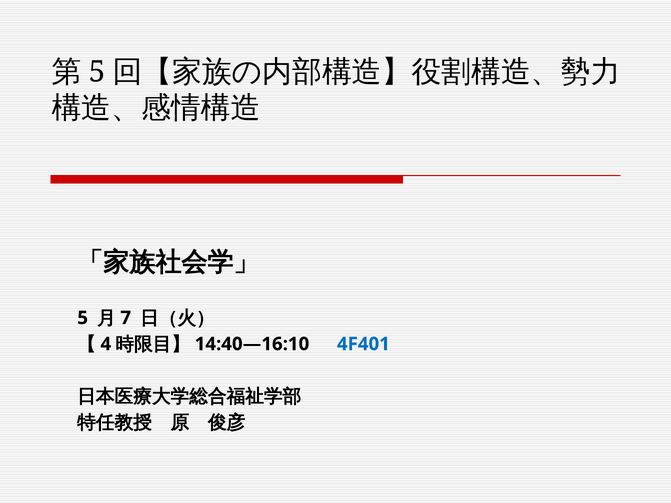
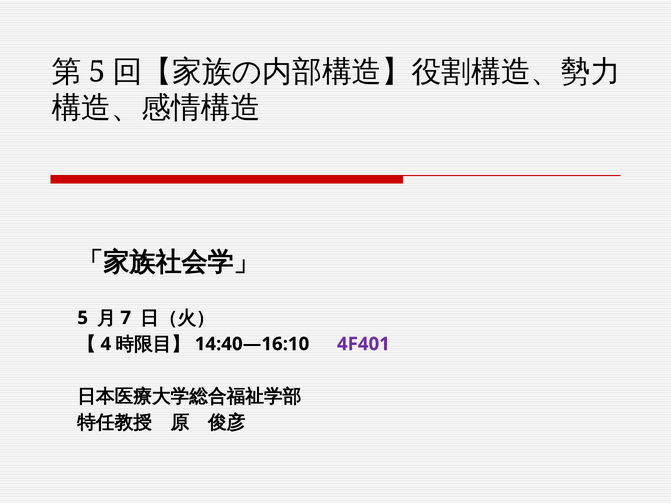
4F401 colour: blue -> purple
